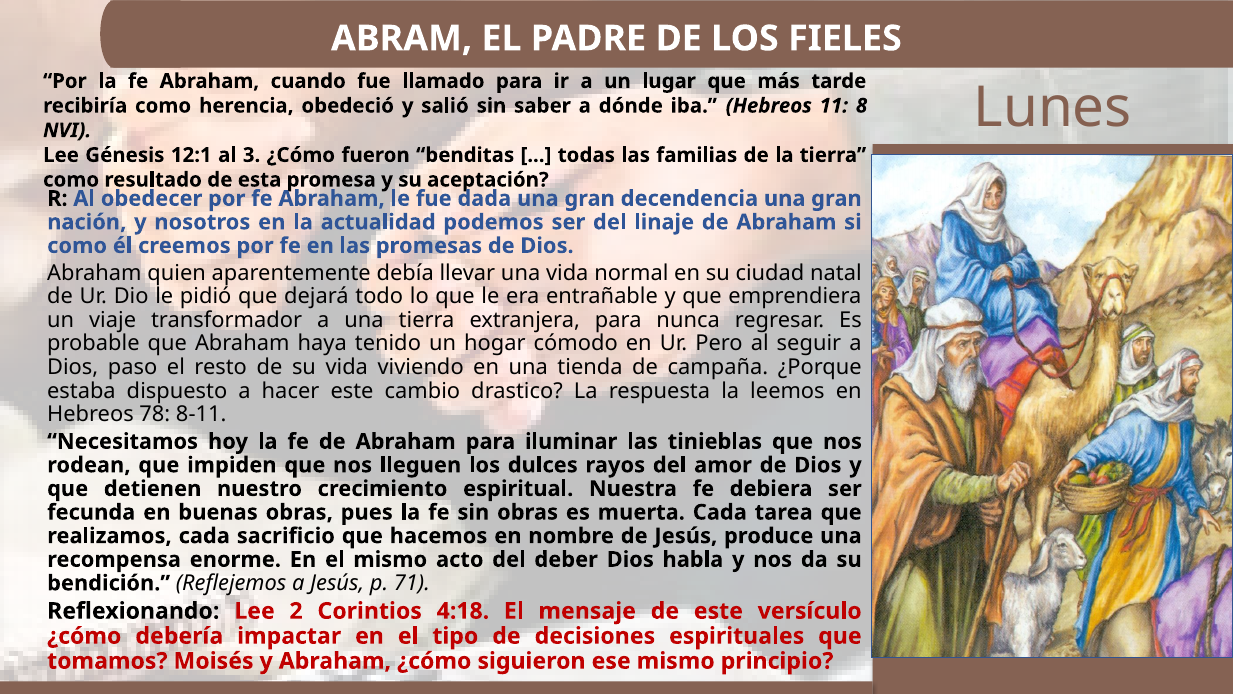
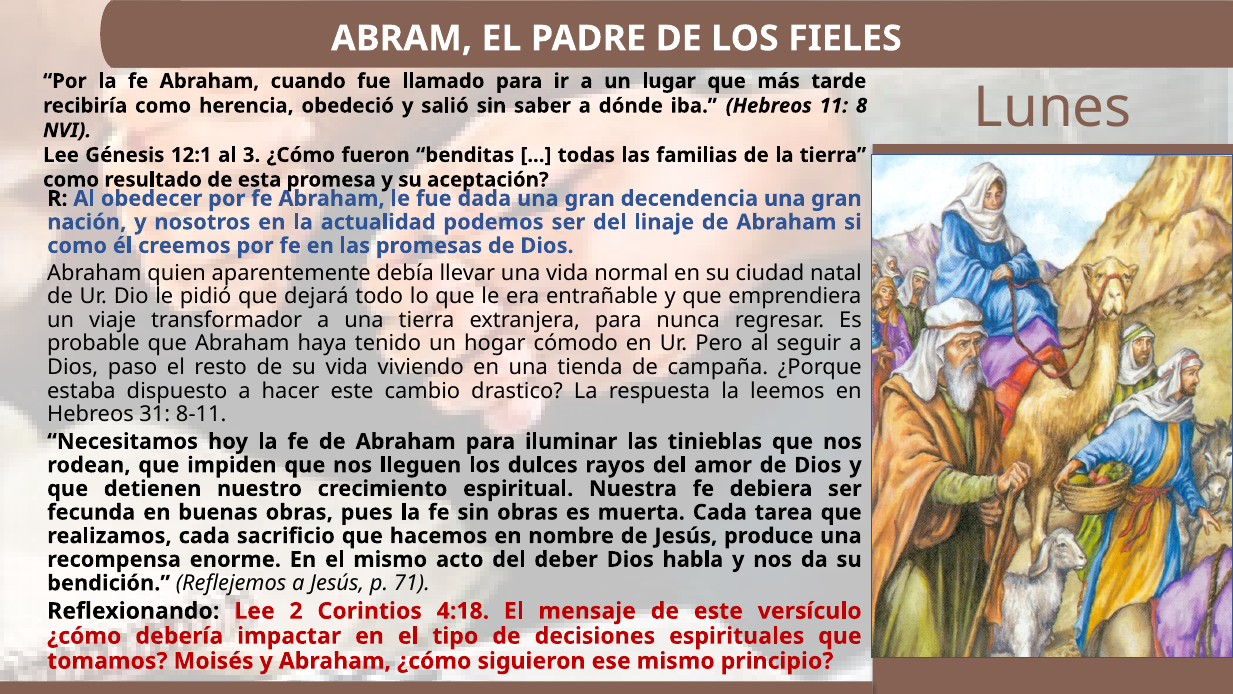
78: 78 -> 31
